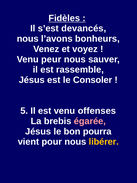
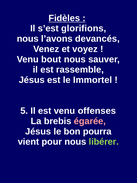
devancés: devancés -> glorifions
bonheurs: bonheurs -> devancés
peur: peur -> bout
Consoler: Consoler -> Immortel
libérer colour: yellow -> light green
